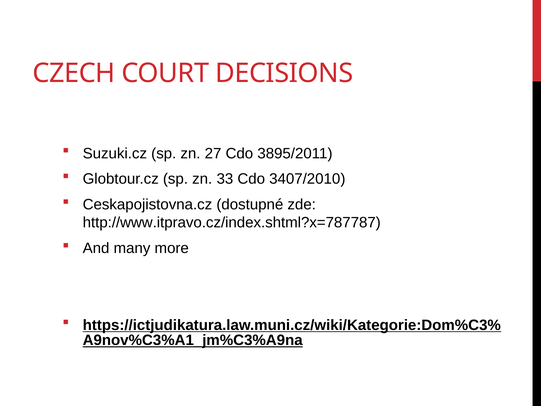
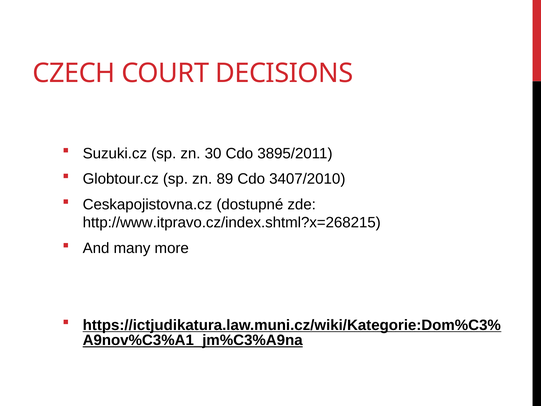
27: 27 -> 30
33: 33 -> 89
http://www.itpravo.cz/index.shtml?x=787787: http://www.itpravo.cz/index.shtml?x=787787 -> http://www.itpravo.cz/index.shtml?x=268215
